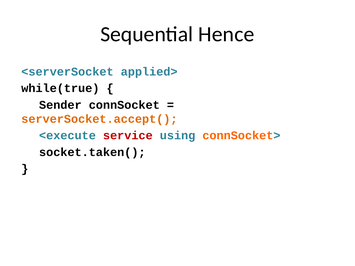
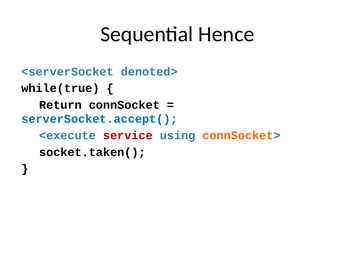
applied>: applied> -> denoted>
Sender: Sender -> Return
serverSocket.accept( colour: orange -> blue
